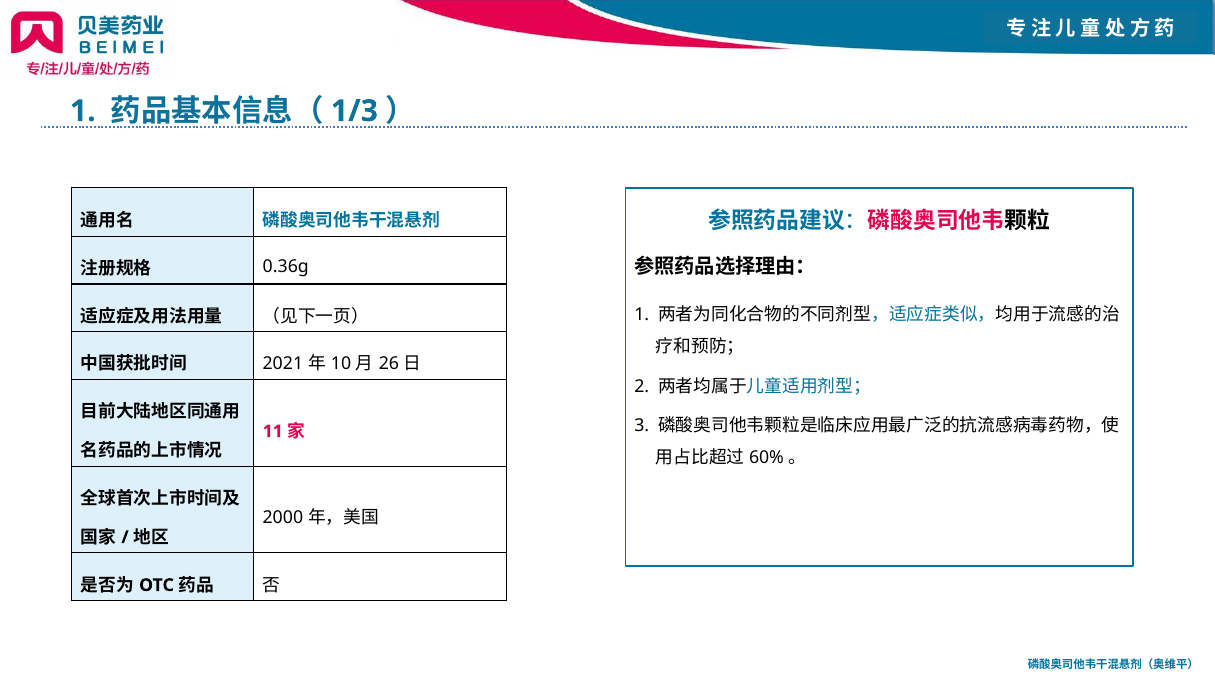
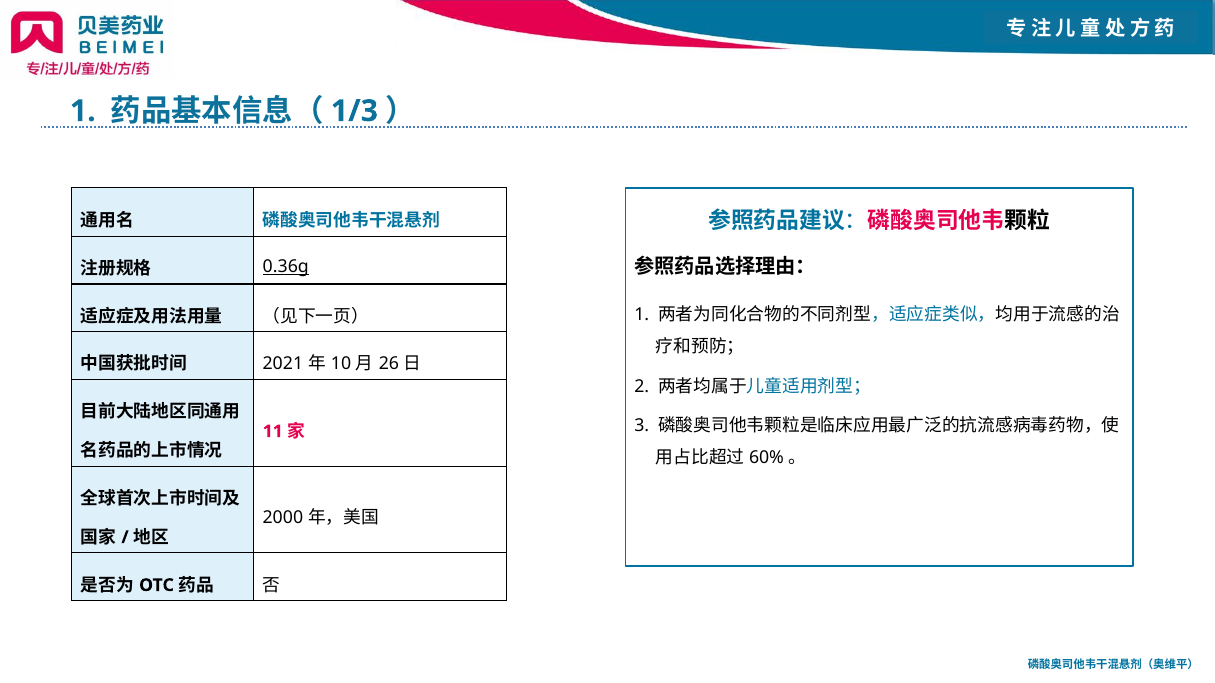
0.36g underline: none -> present
